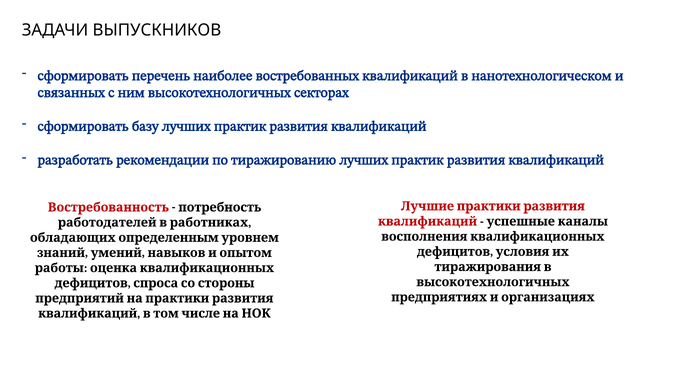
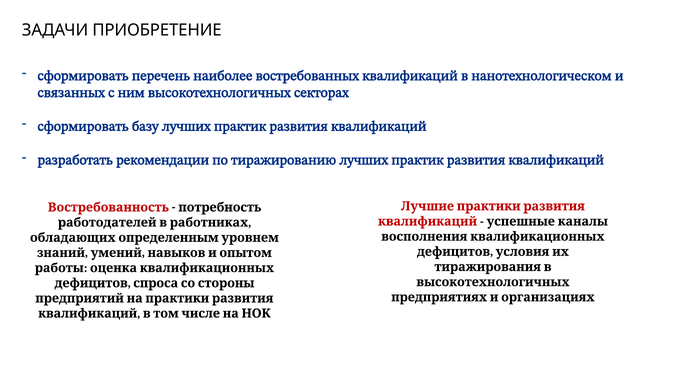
ВЫПУСКНИКОВ: ВЫПУСКНИКОВ -> ПРИОБРЕТЕНИЕ
